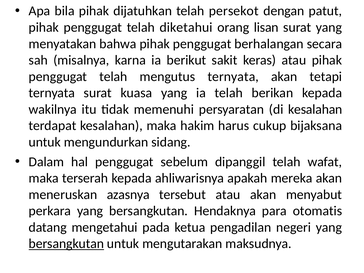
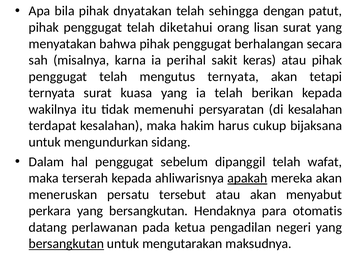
dijatuhkan: dijatuhkan -> dnyatakan
persekot: persekot -> sehingga
berikut: berikut -> perihal
apakah underline: none -> present
azasnya: azasnya -> persatu
mengetahui: mengetahui -> perlawanan
